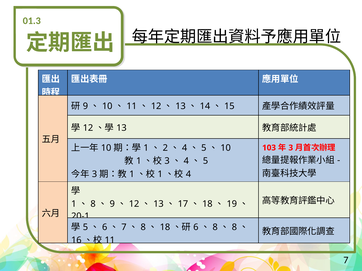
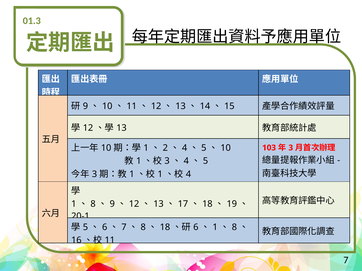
8 at (215, 227): 8 -> 1
